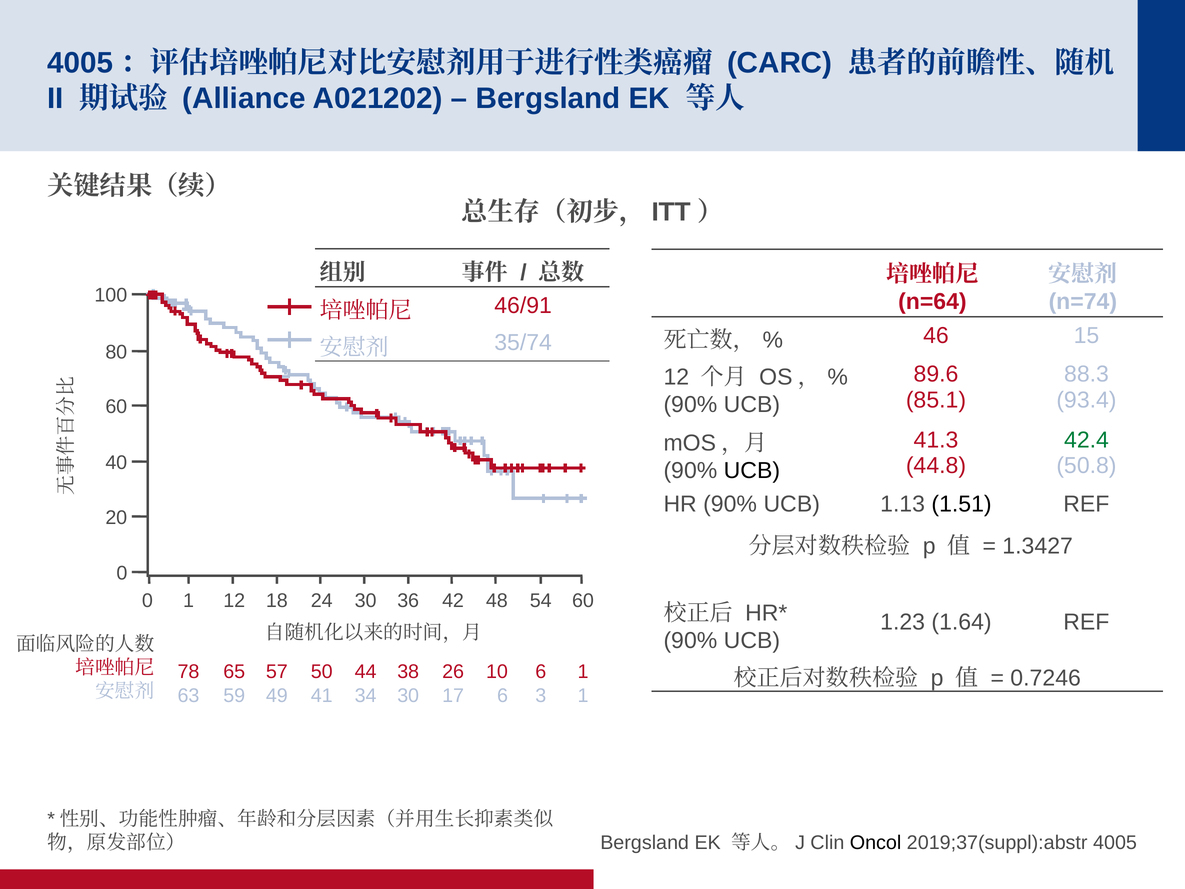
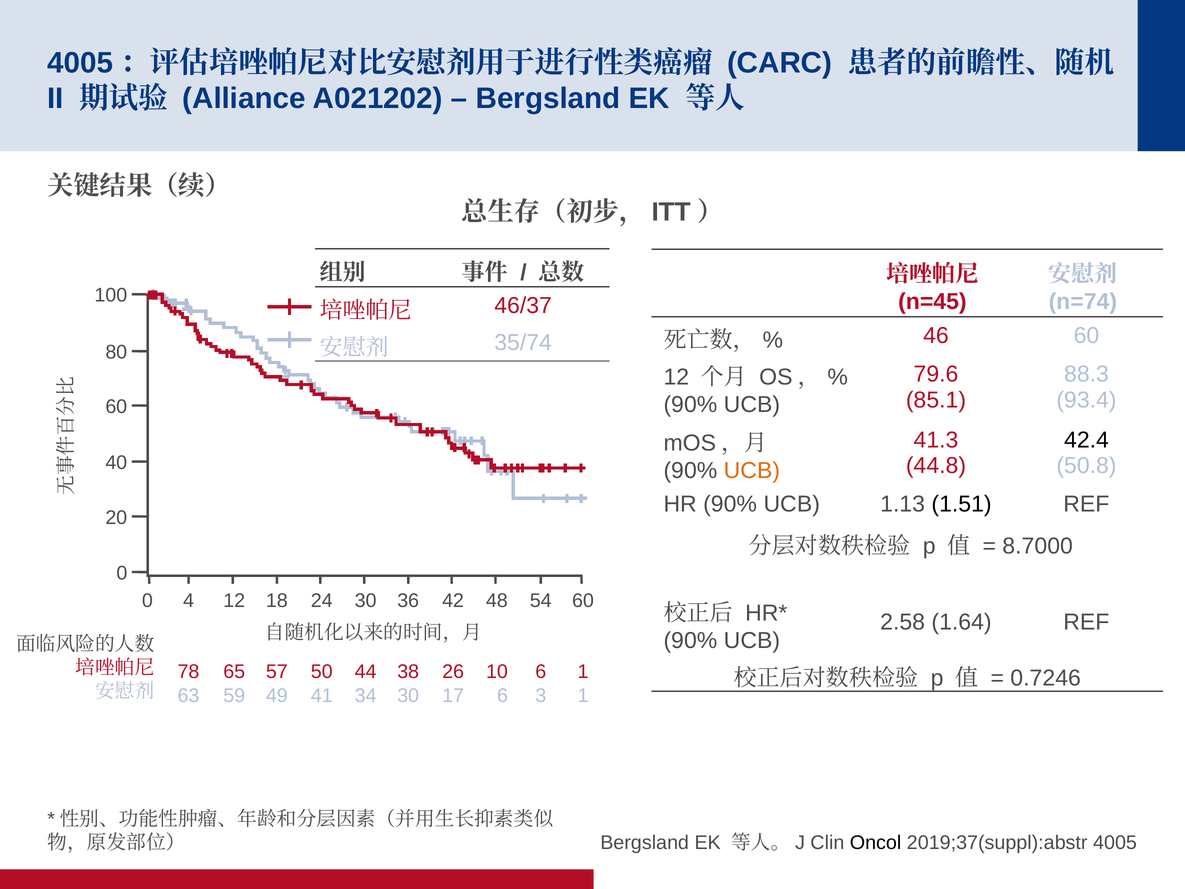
n=64: n=64 -> n=45
46/91: 46/91 -> 46/37
46 15: 15 -> 60
89.6: 89.6 -> 79.6
42.4 colour: green -> black
UCB at (752, 471) colour: black -> orange
1.3427: 1.3427 -> 8.7000
0 1: 1 -> 4
1.23: 1.23 -> 2.58
